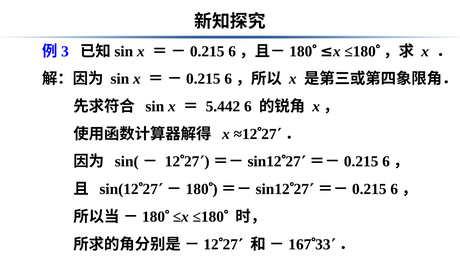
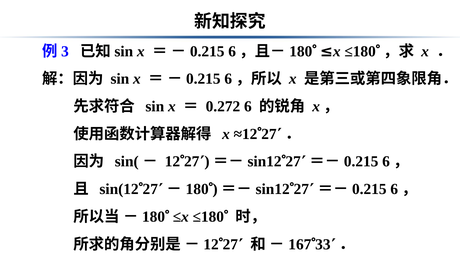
5.442: 5.442 -> 0.272
